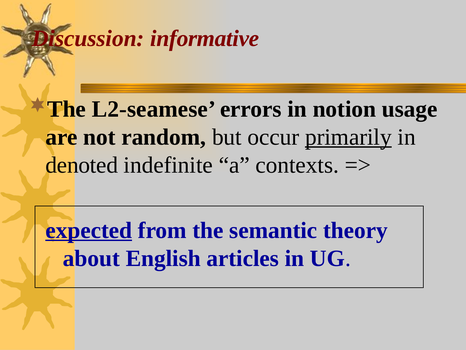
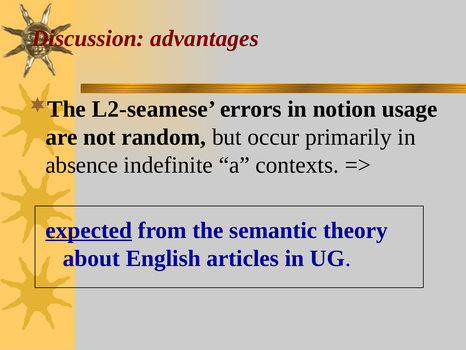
informative: informative -> advantages
primarily underline: present -> none
denoted: denoted -> absence
